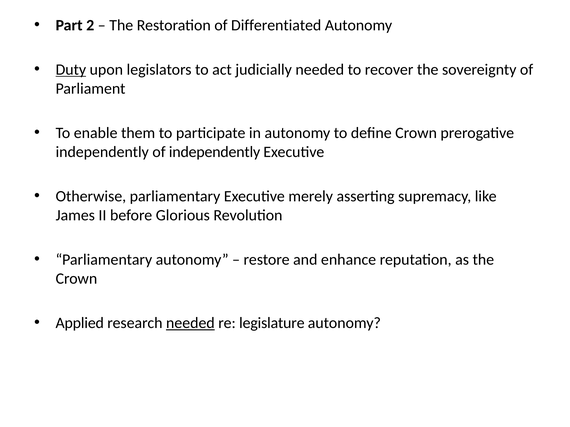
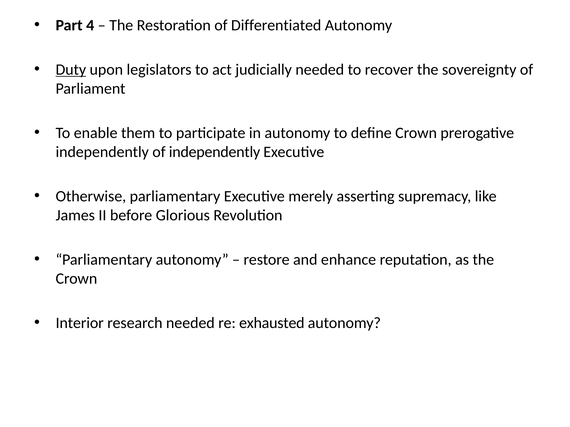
2: 2 -> 4
Applied: Applied -> Interior
needed at (190, 323) underline: present -> none
legislature: legislature -> exhausted
